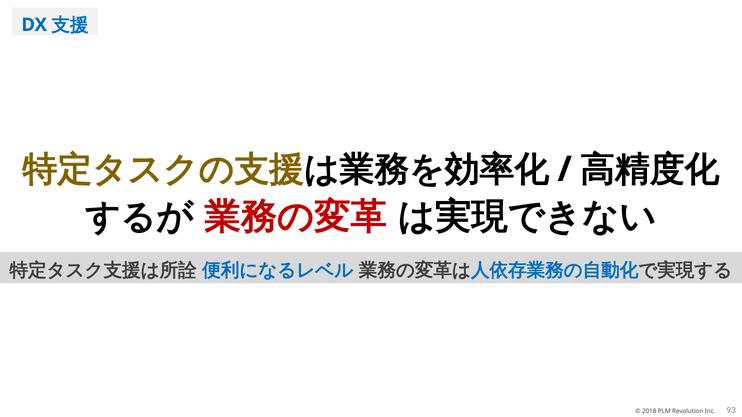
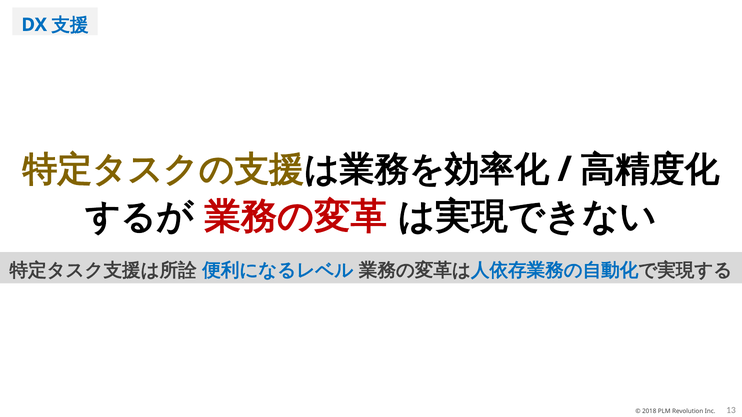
93: 93 -> 13
